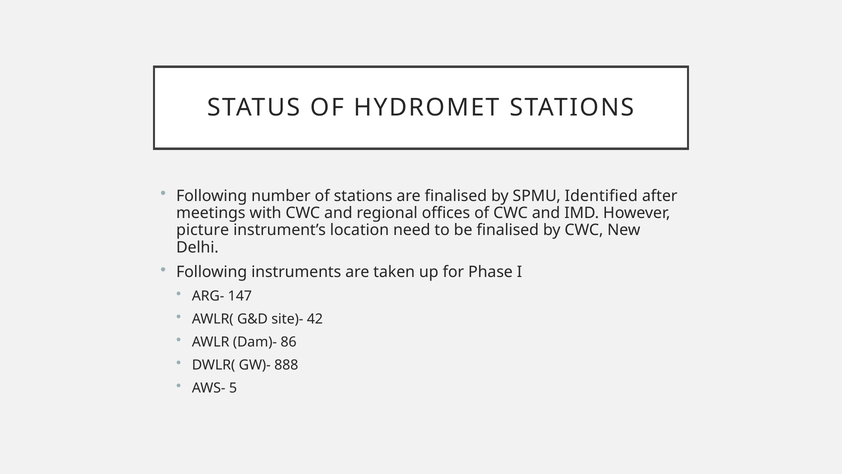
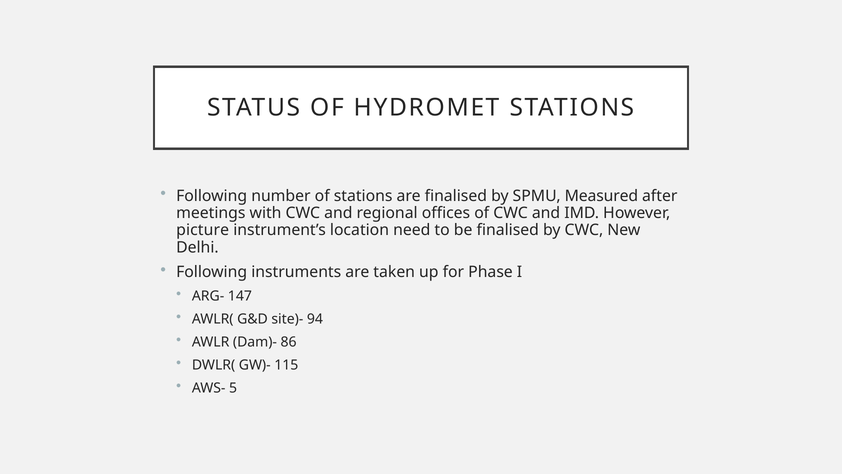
Identified: Identified -> Measured
42: 42 -> 94
888: 888 -> 115
